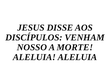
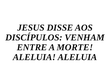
NOSSO: NOSSO -> ENTRE
